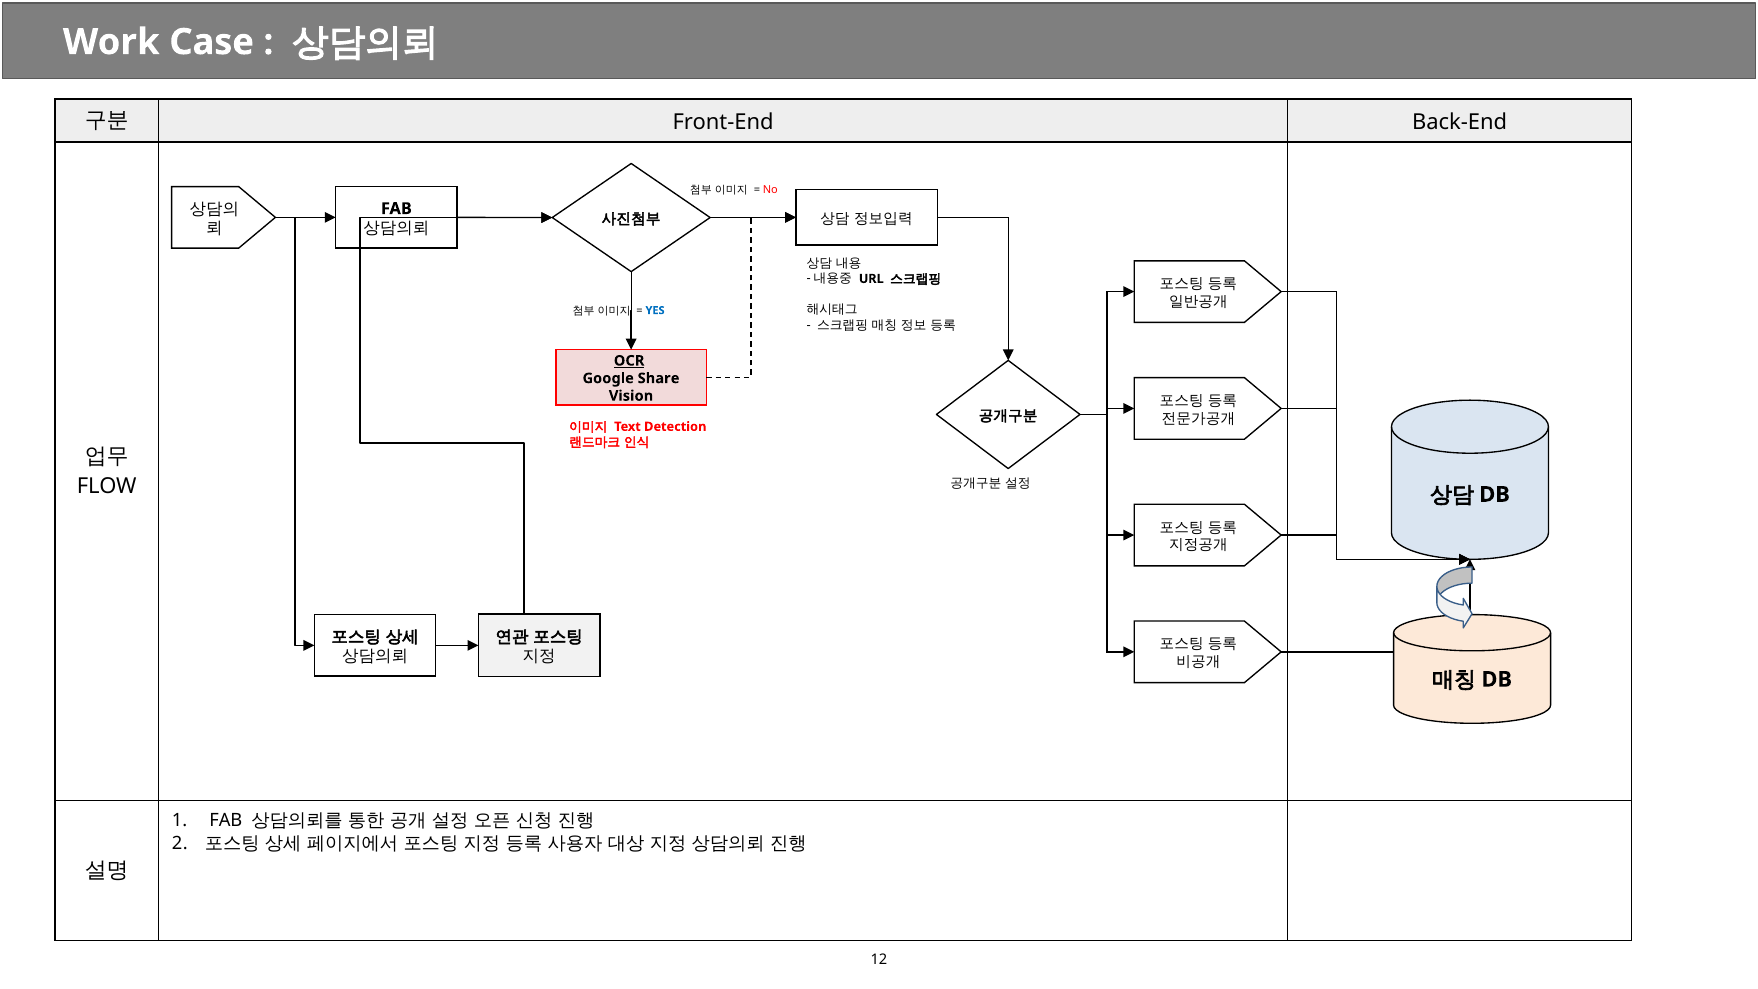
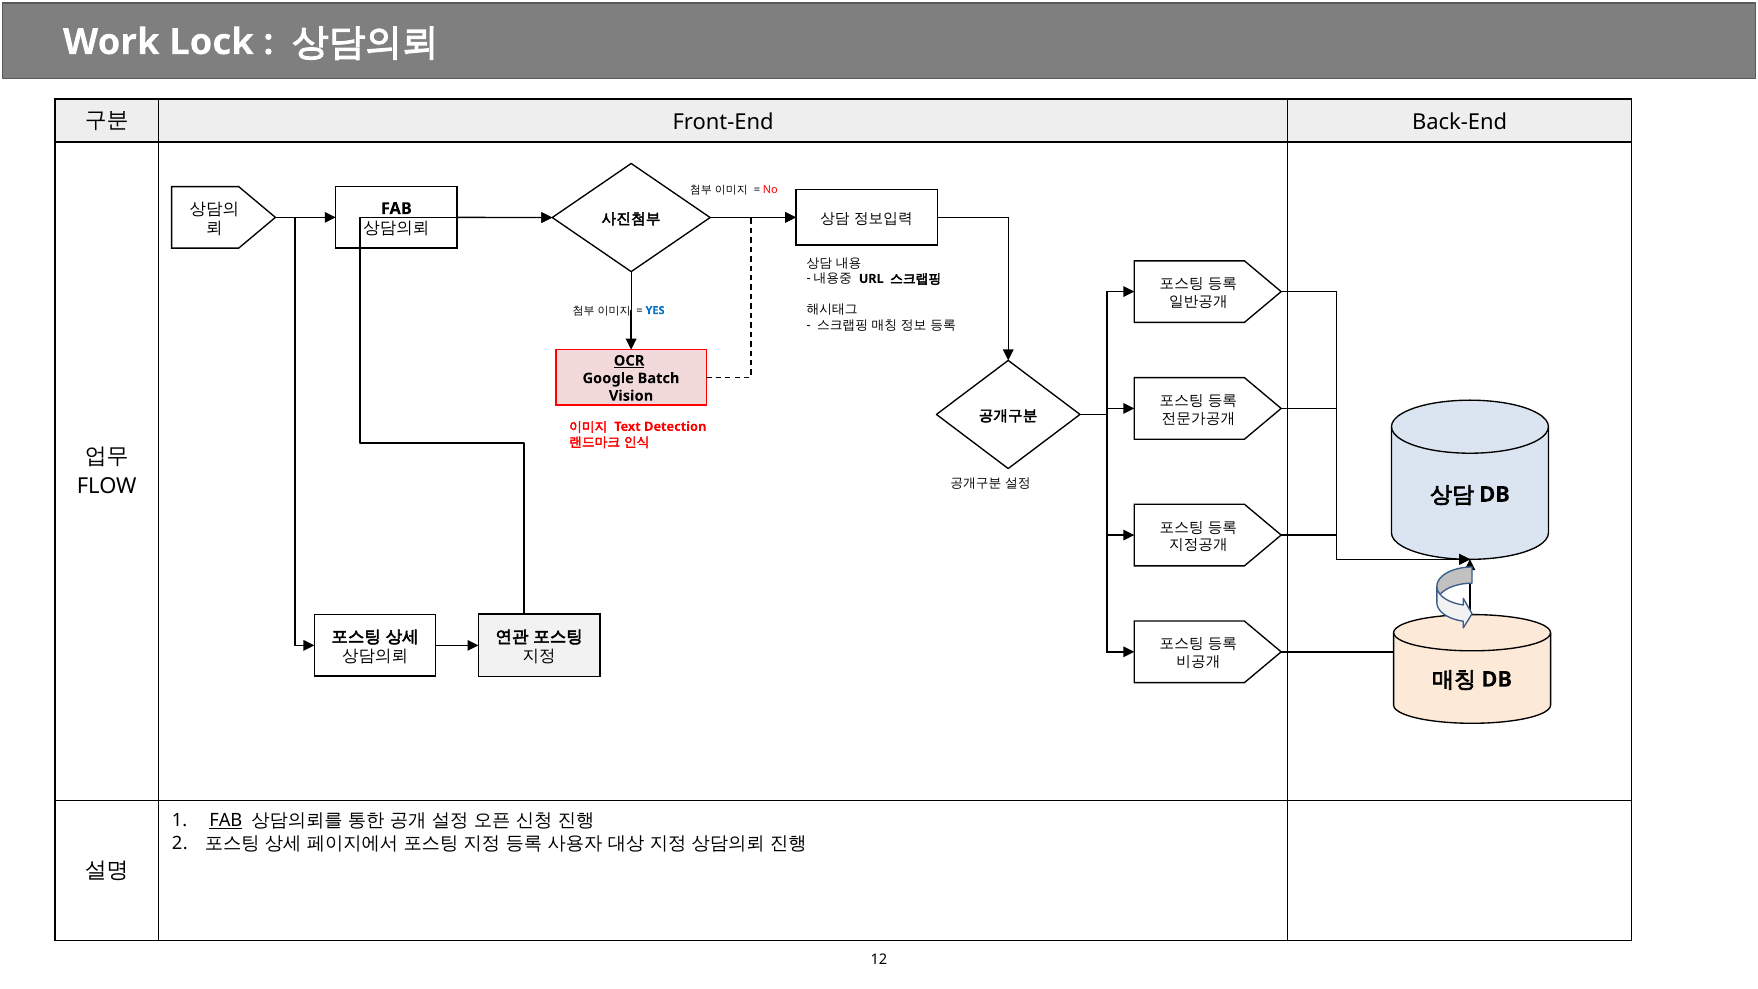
Case: Case -> Lock
Share: Share -> Batch
FAB at (226, 820) underline: none -> present
